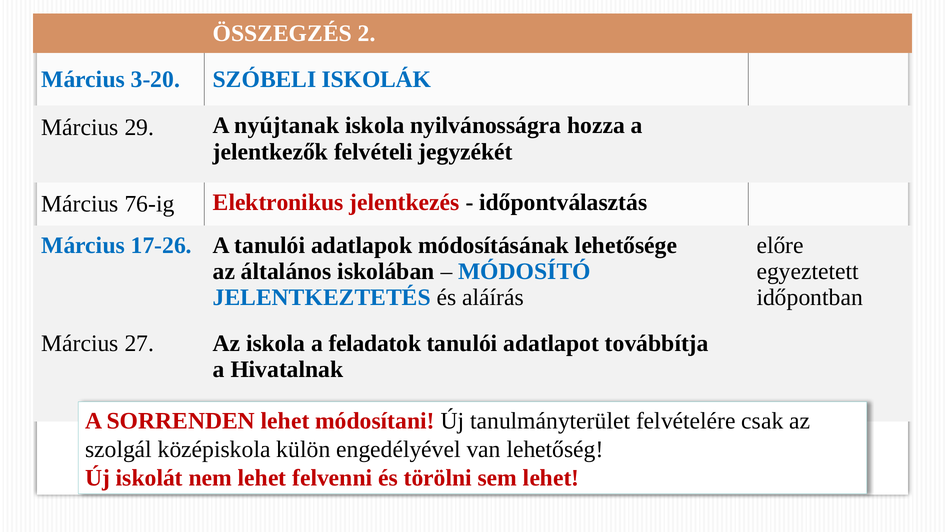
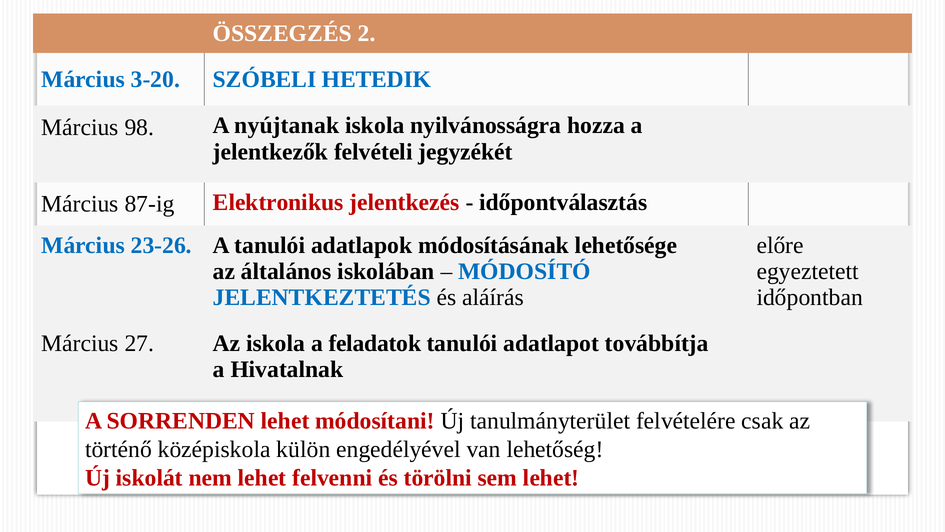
ISKOLÁK: ISKOLÁK -> HETEDIK
29: 29 -> 98
76-ig: 76-ig -> 87-ig
17-26: 17-26 -> 23-26
szolgál: szolgál -> történő
